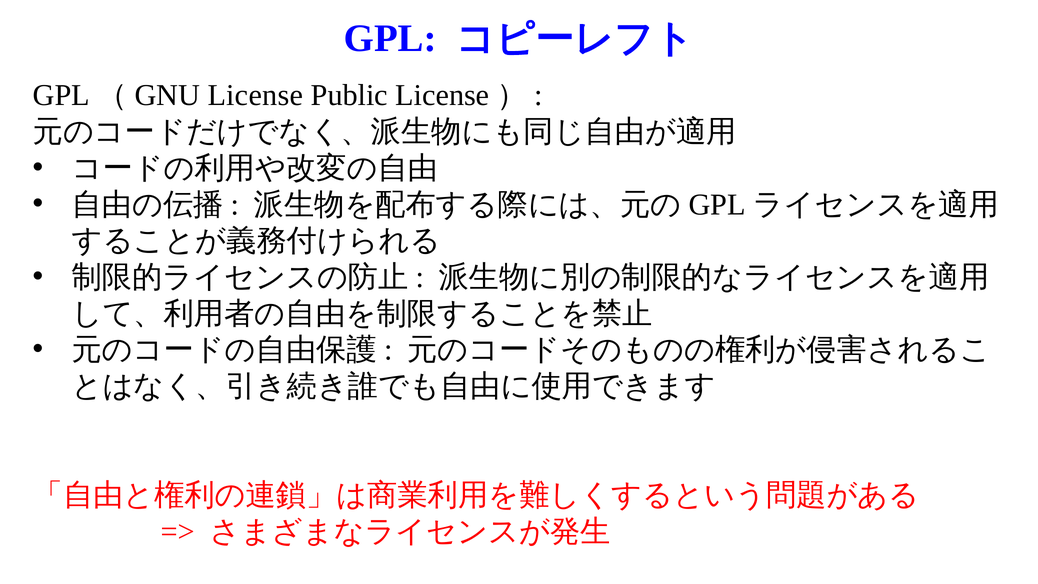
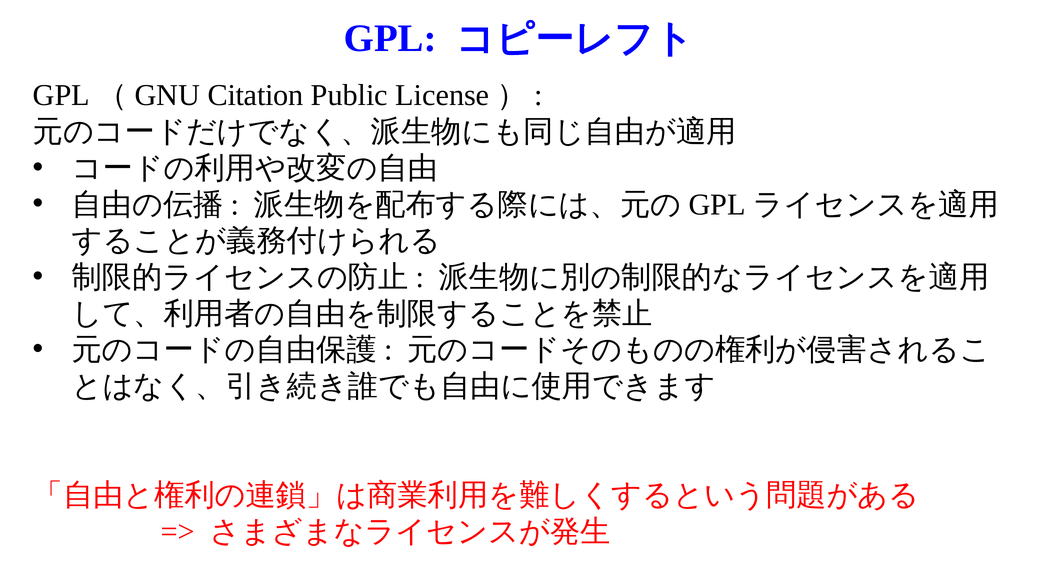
License at (255, 95): License -> Citation
